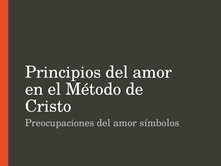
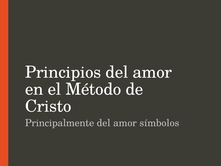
Preocupaciones: Preocupaciones -> Principalmente
